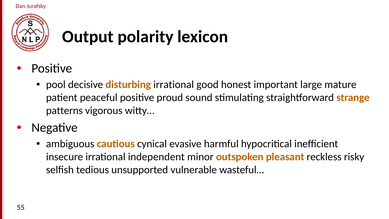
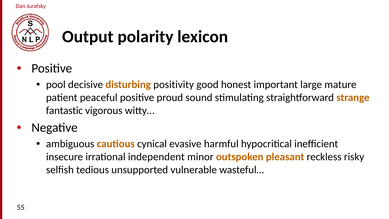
disturbing irrational: irrational -> positivity
patterns: patterns -> fantastic
